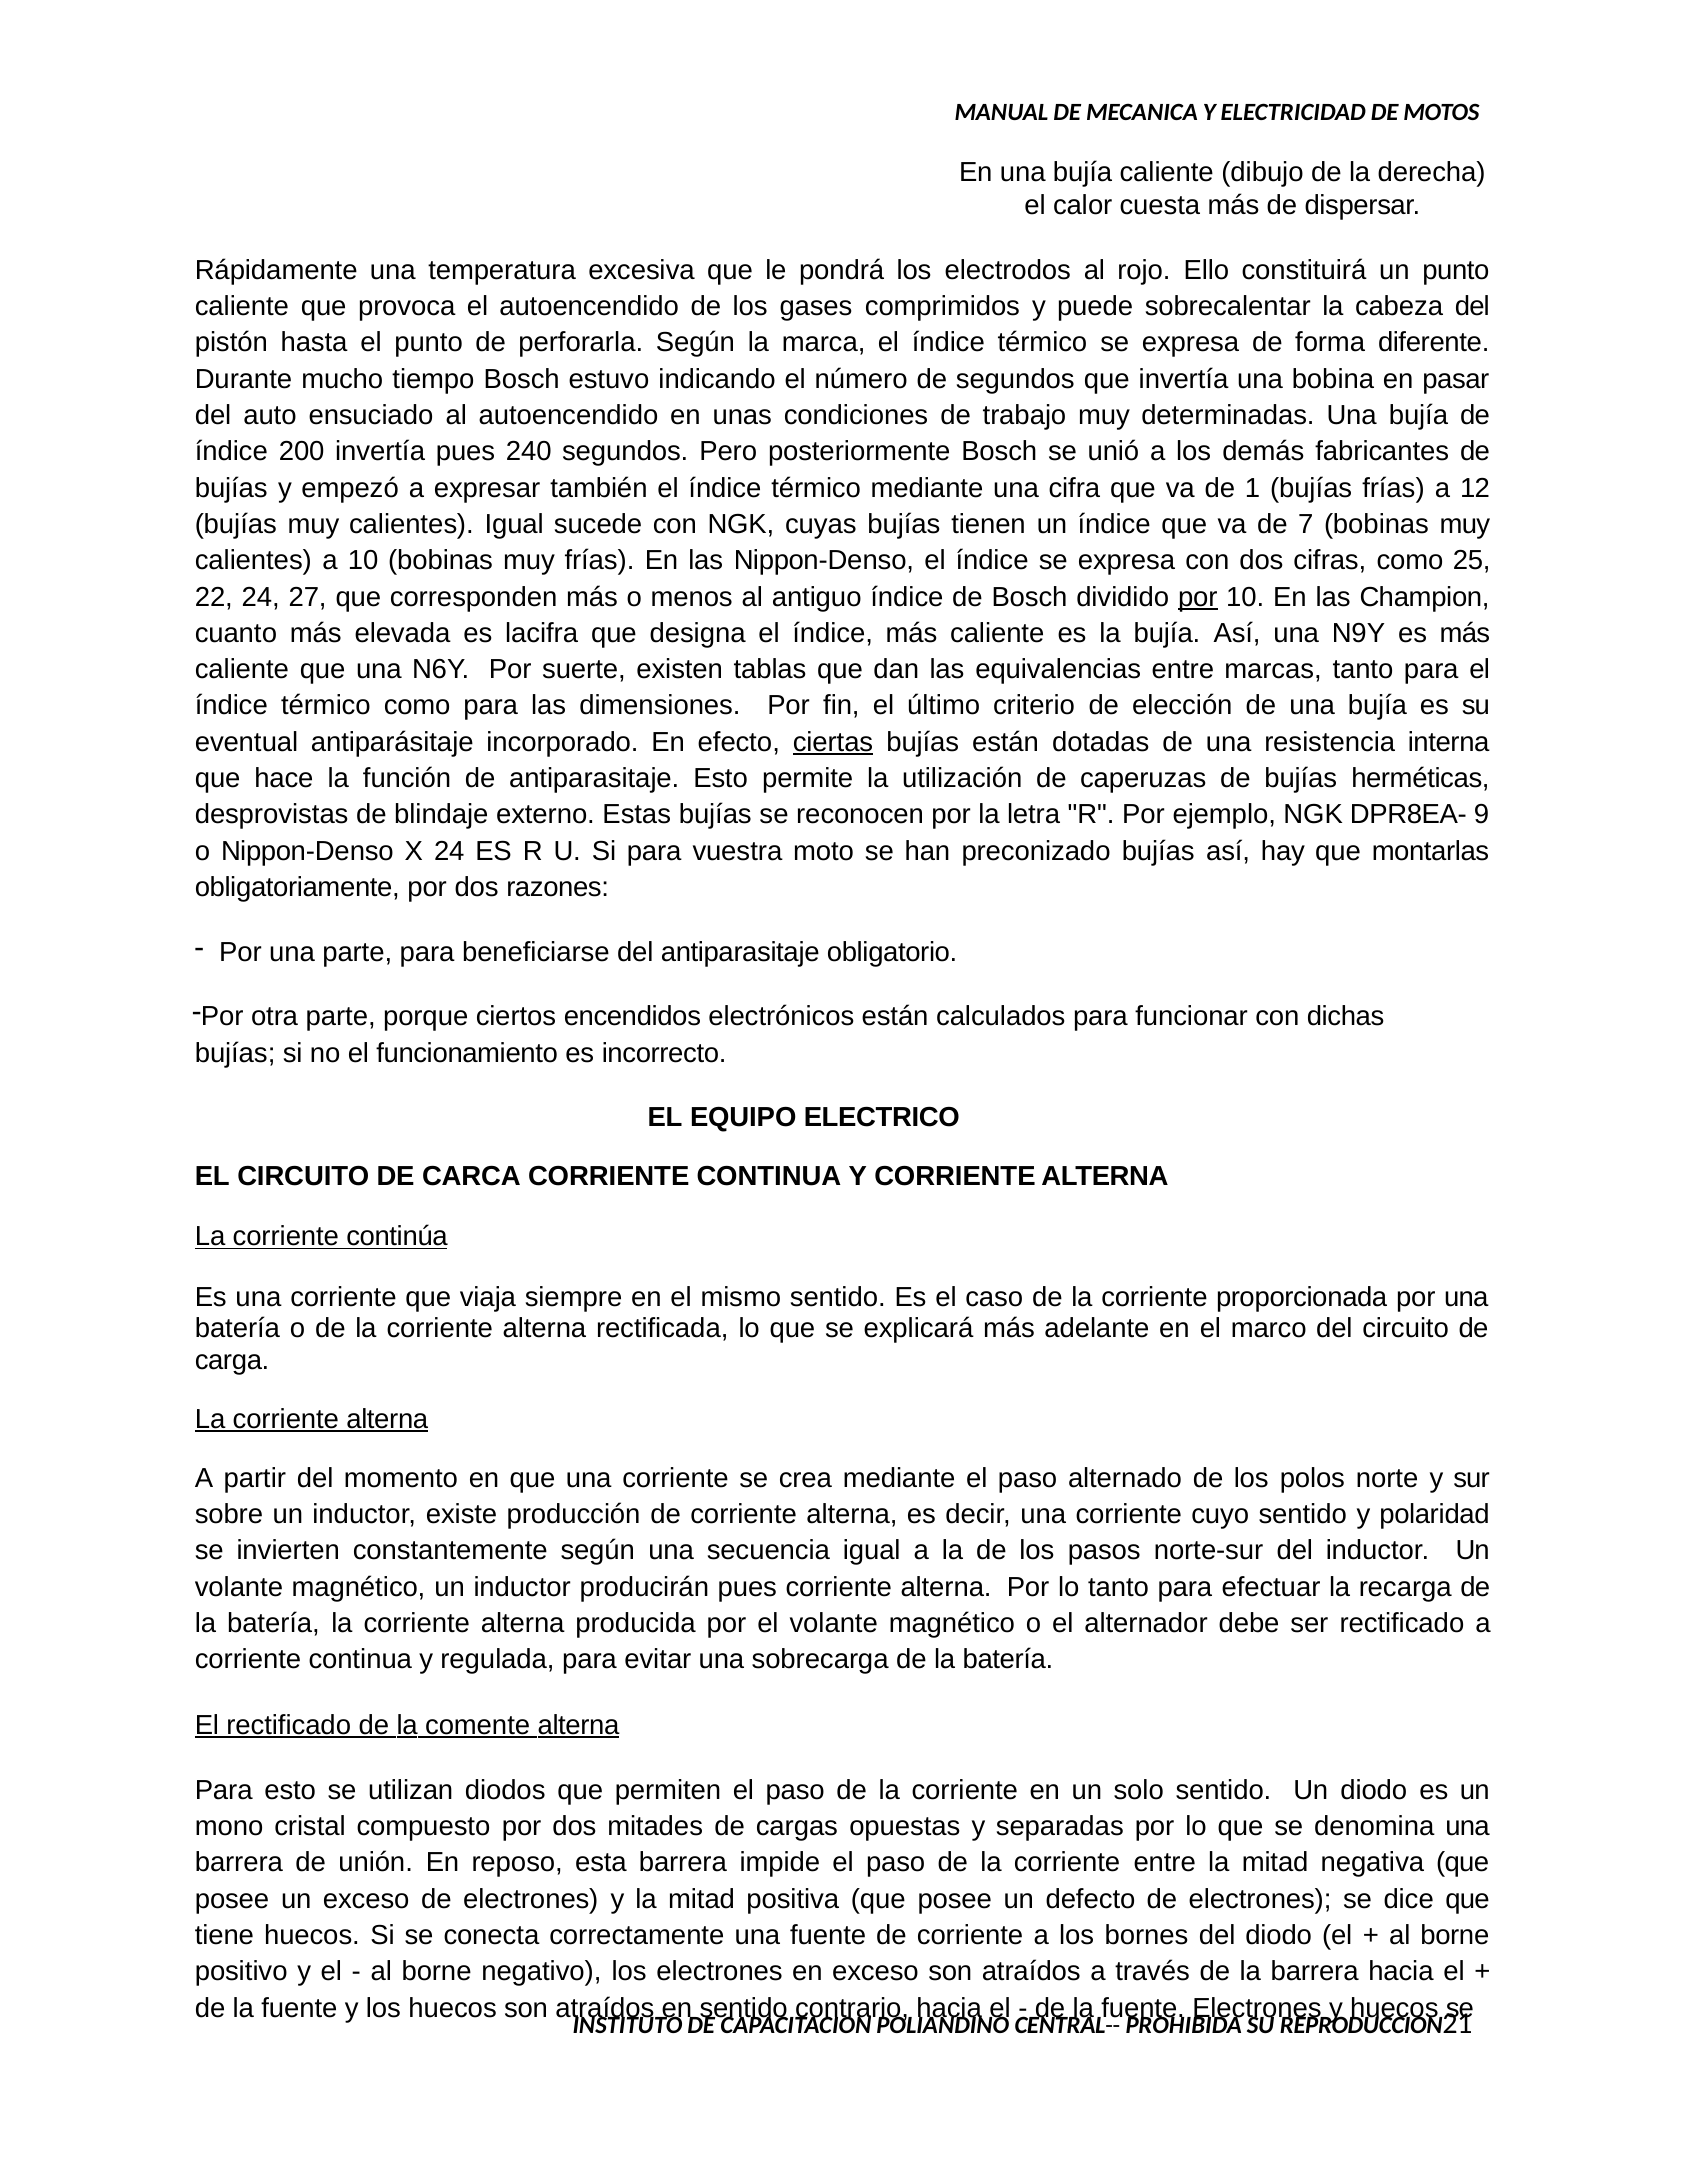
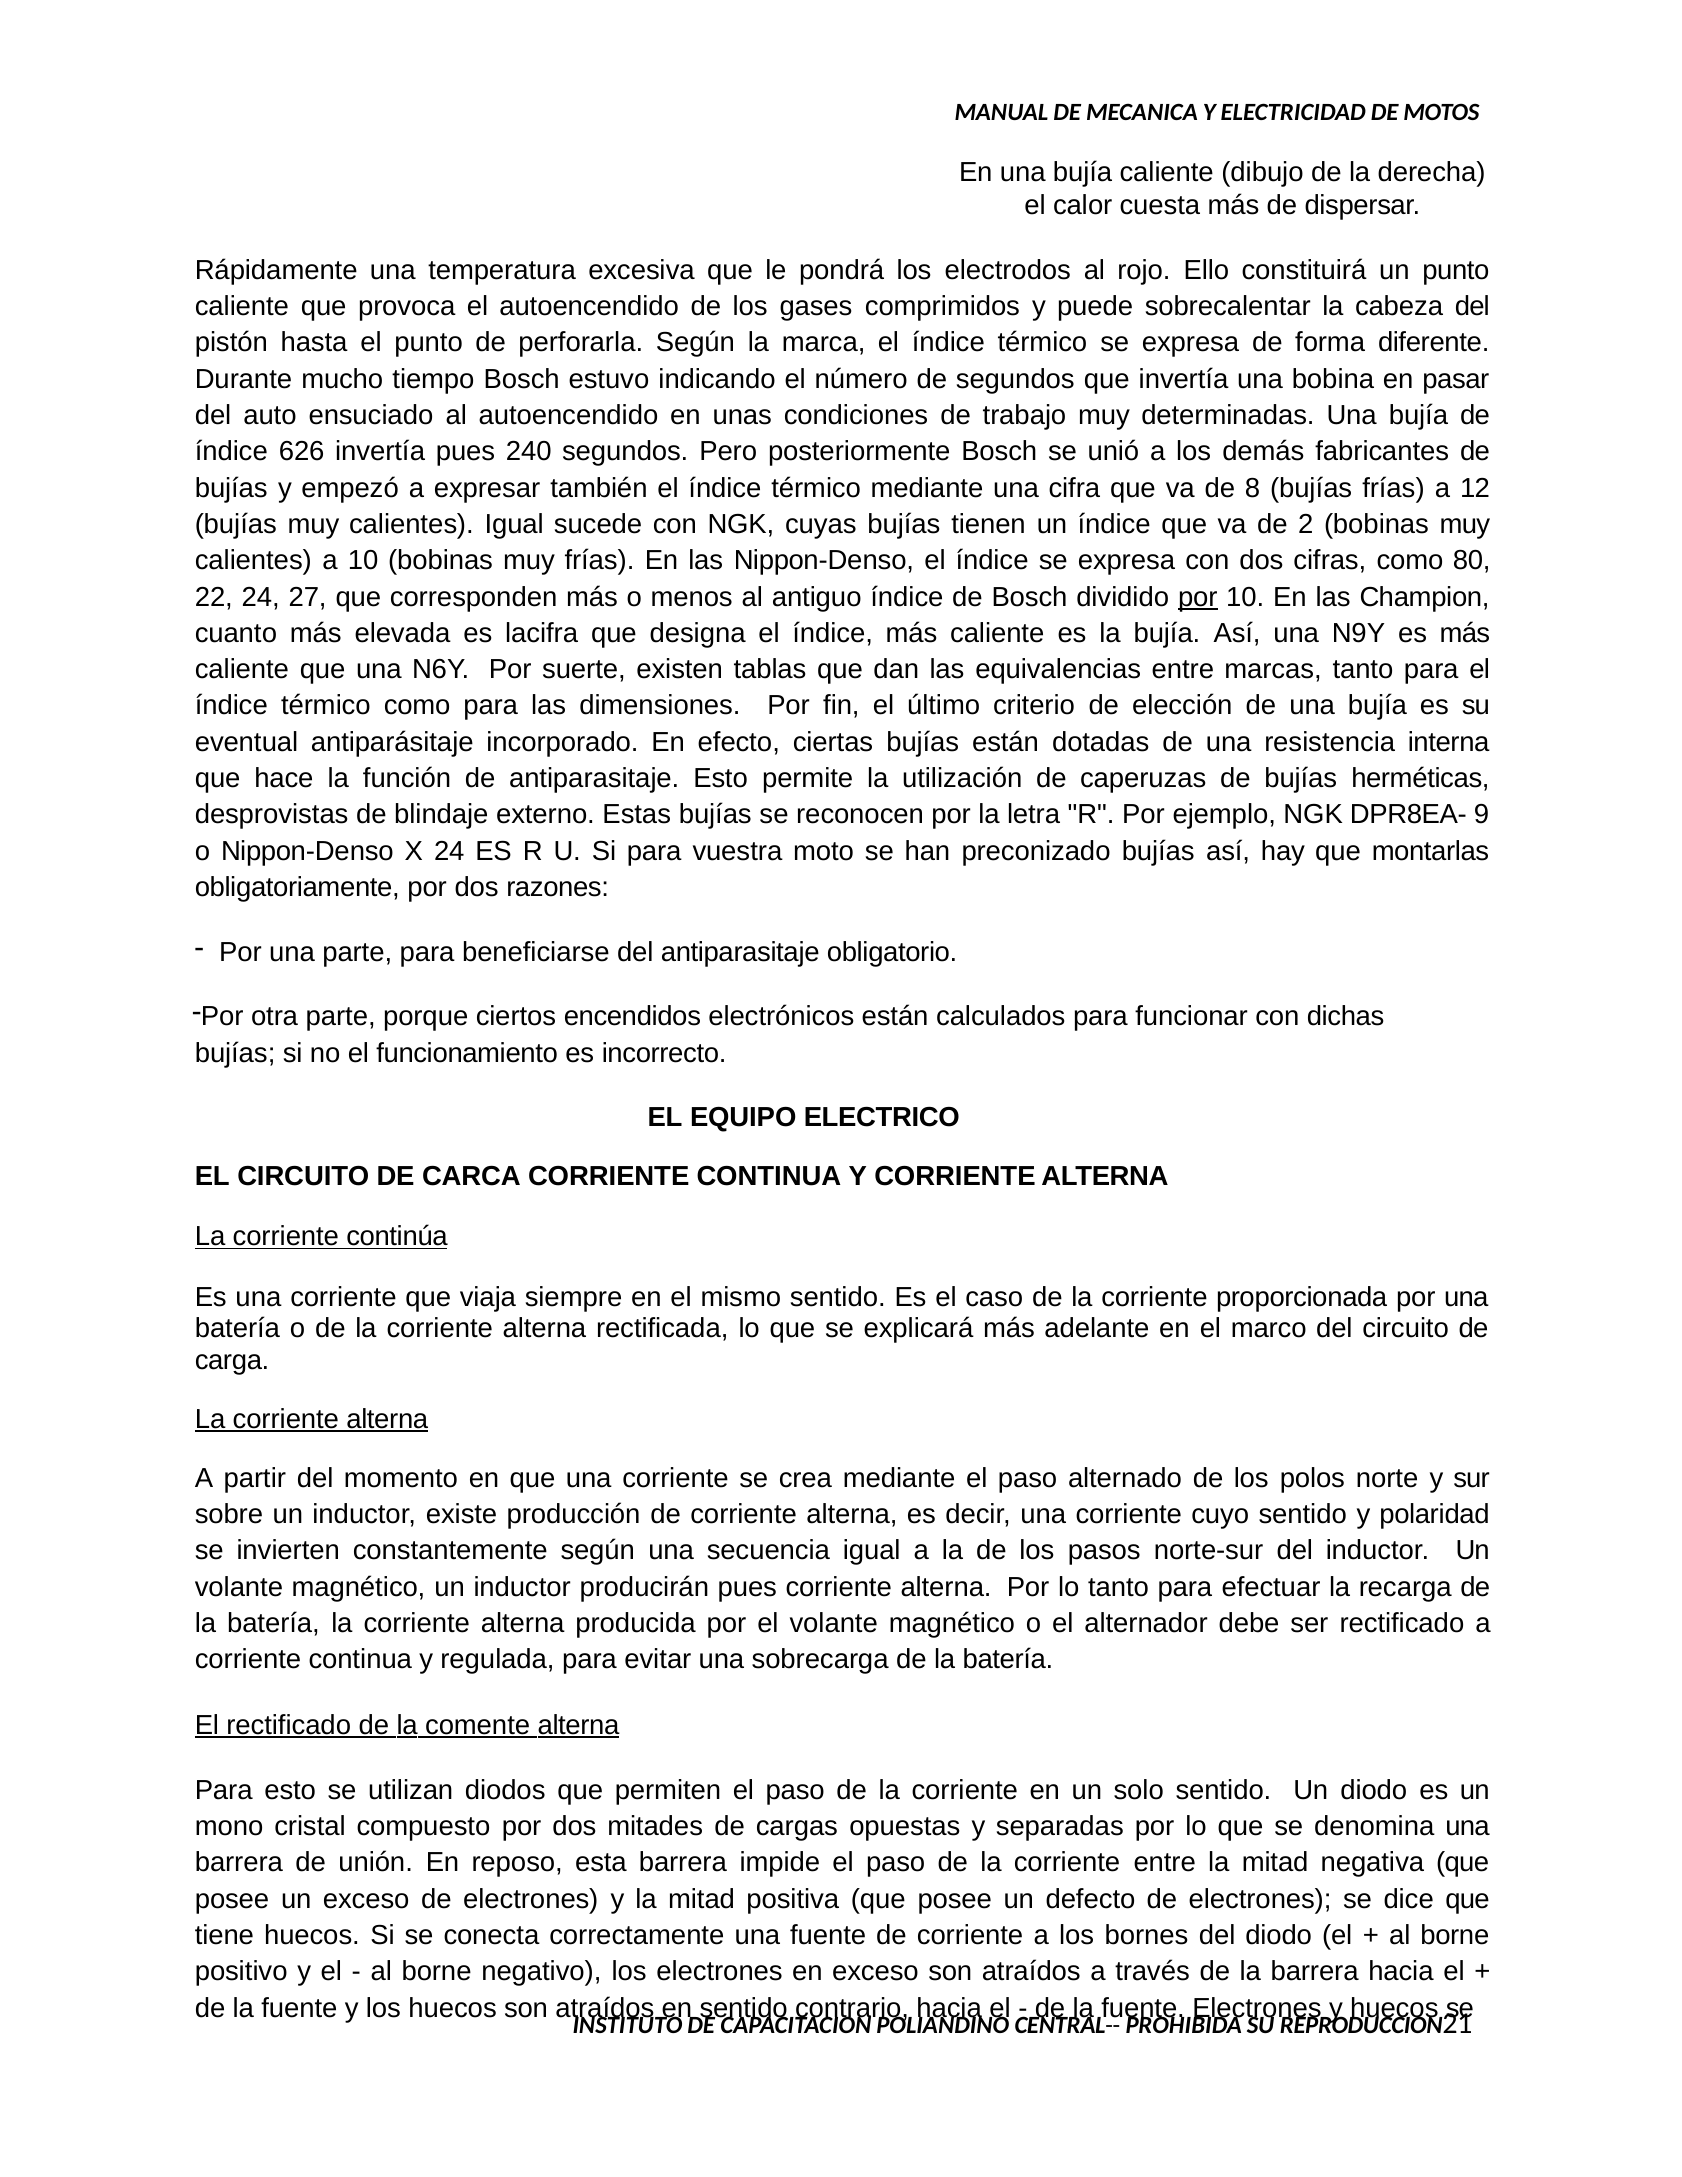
200: 200 -> 626
1: 1 -> 8
7: 7 -> 2
25: 25 -> 80
ciertas underline: present -> none
